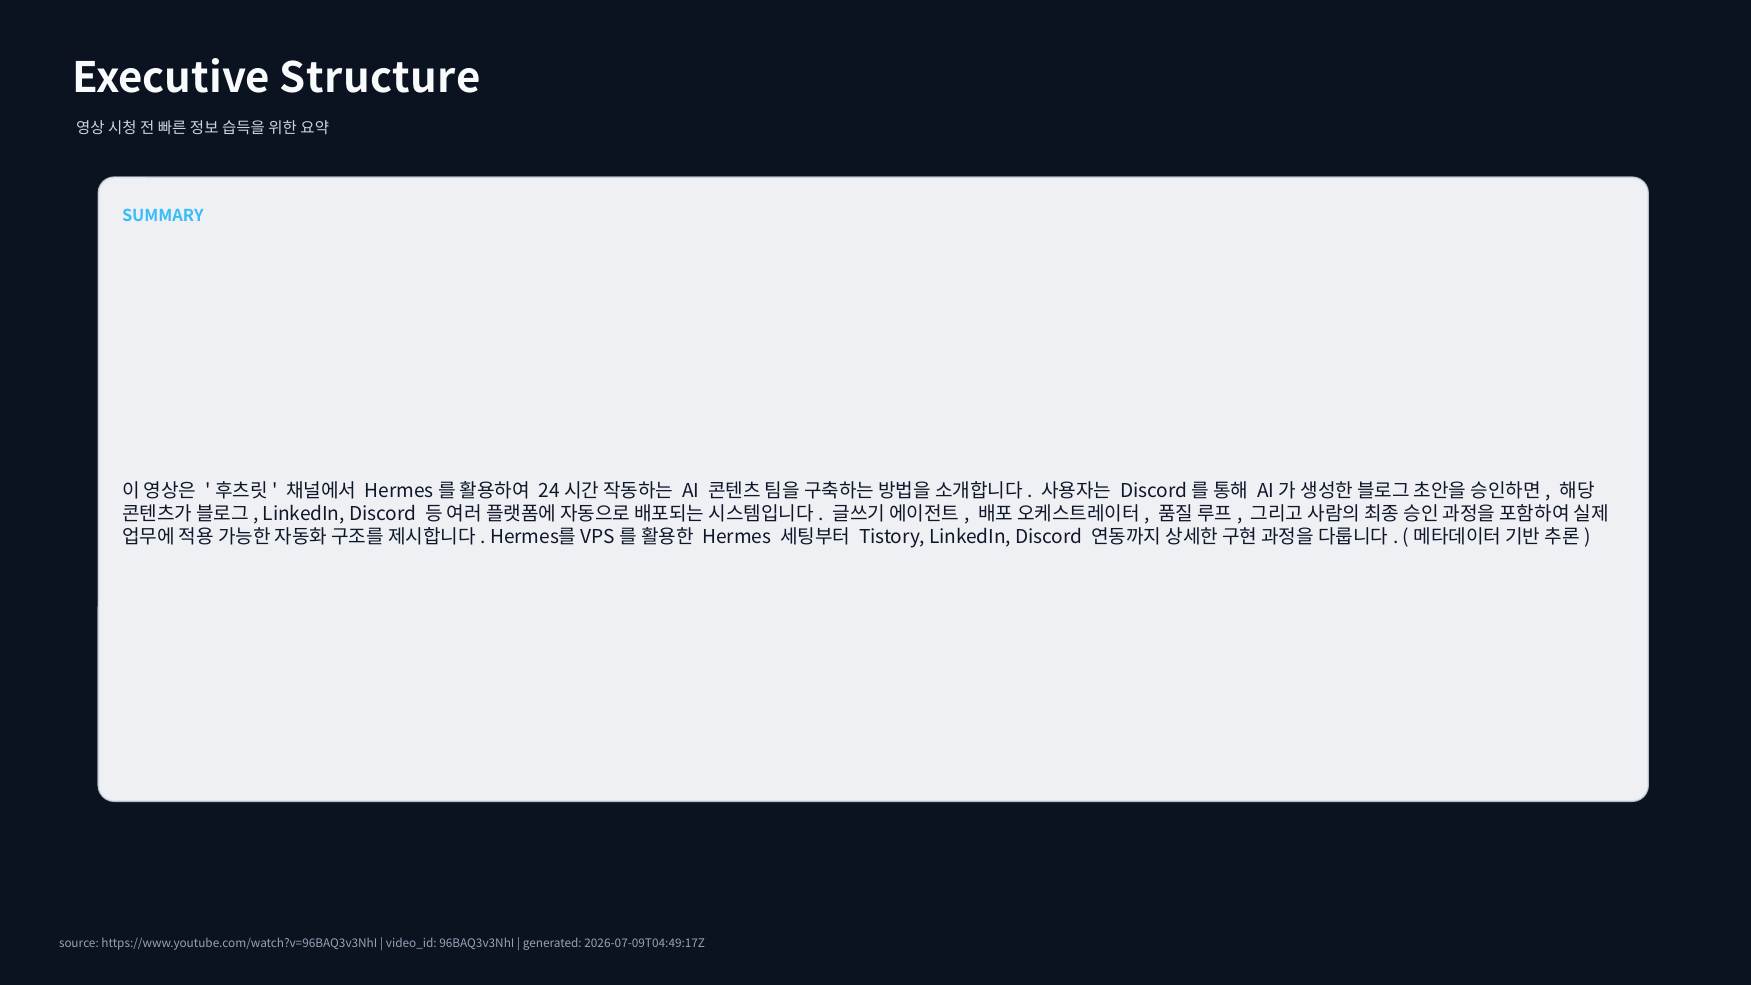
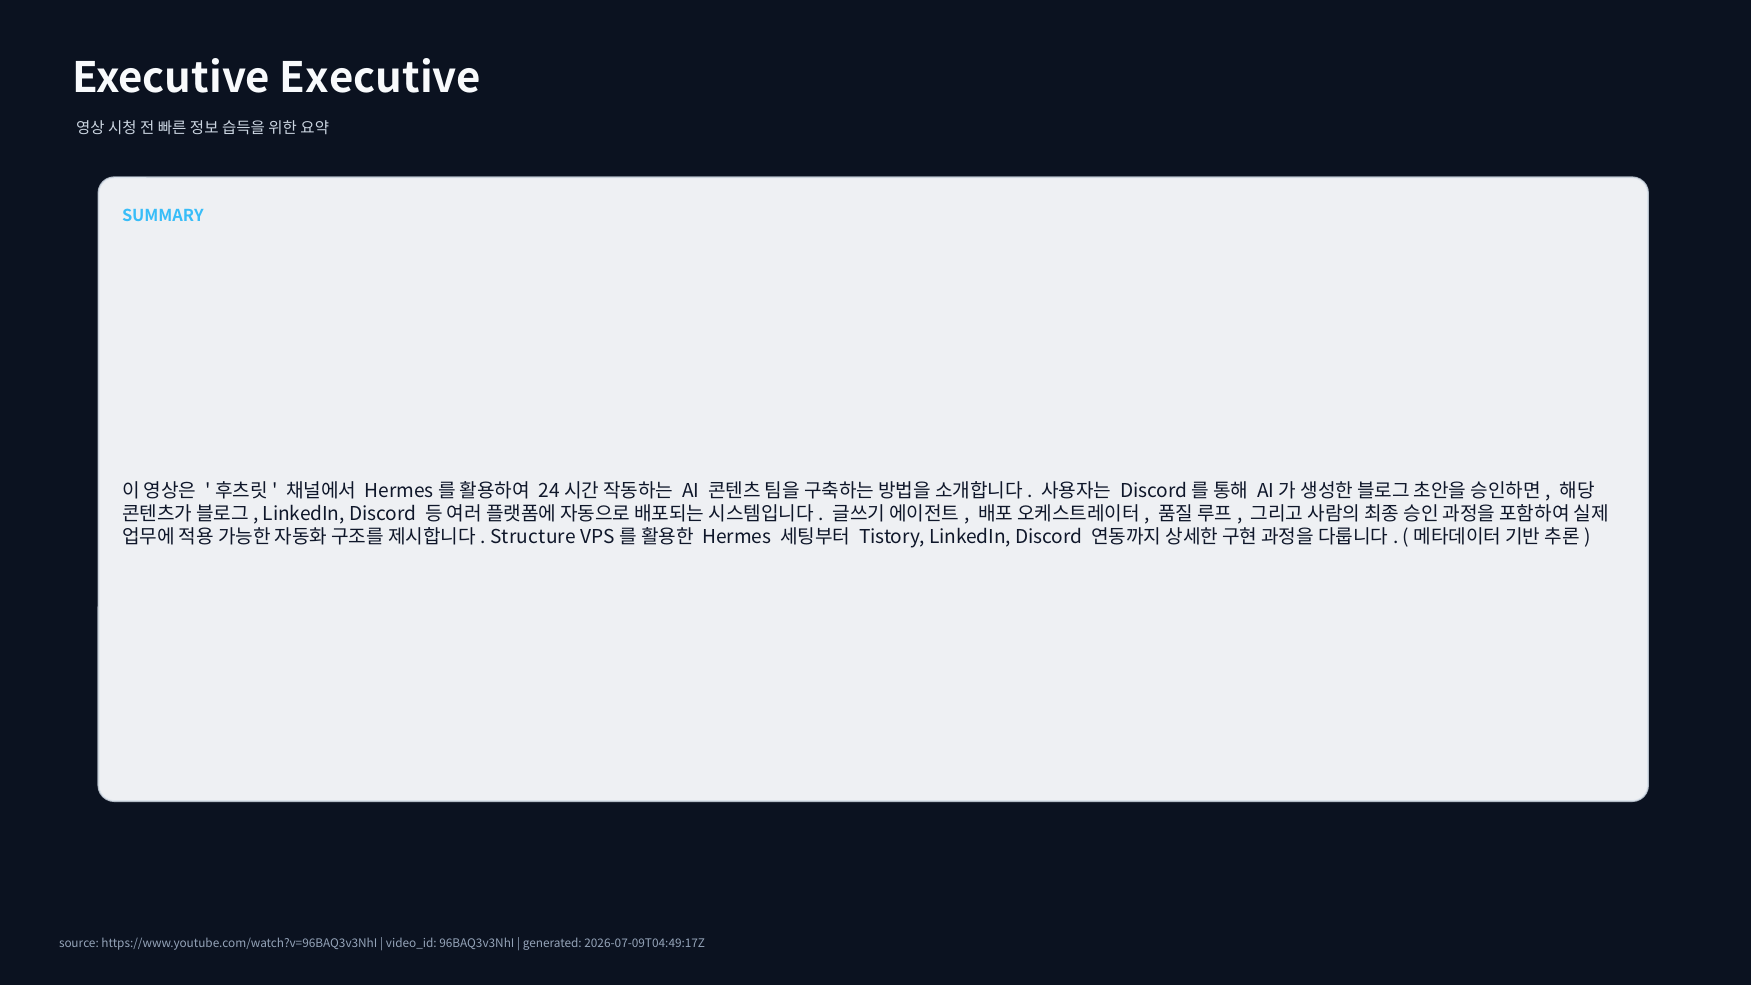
Executive Structure: Structure -> Executive
Hermes를 at (533, 537): Hermes를 -> Structure
